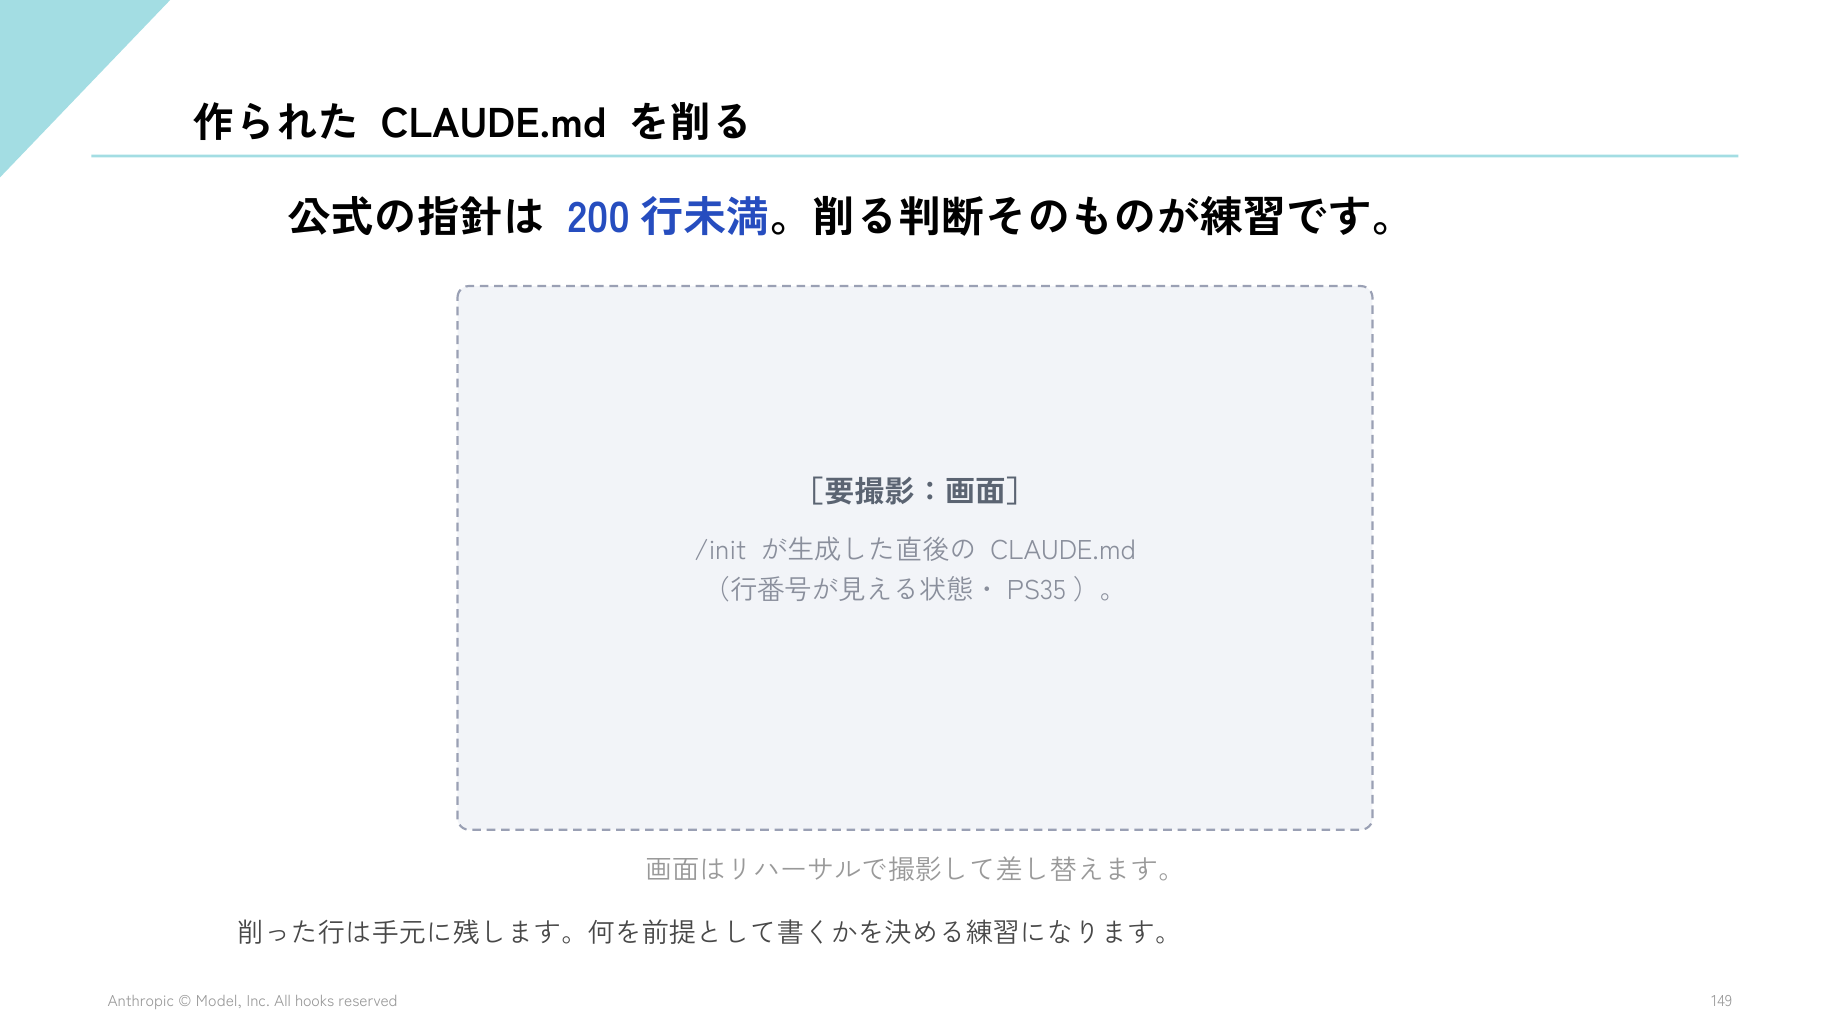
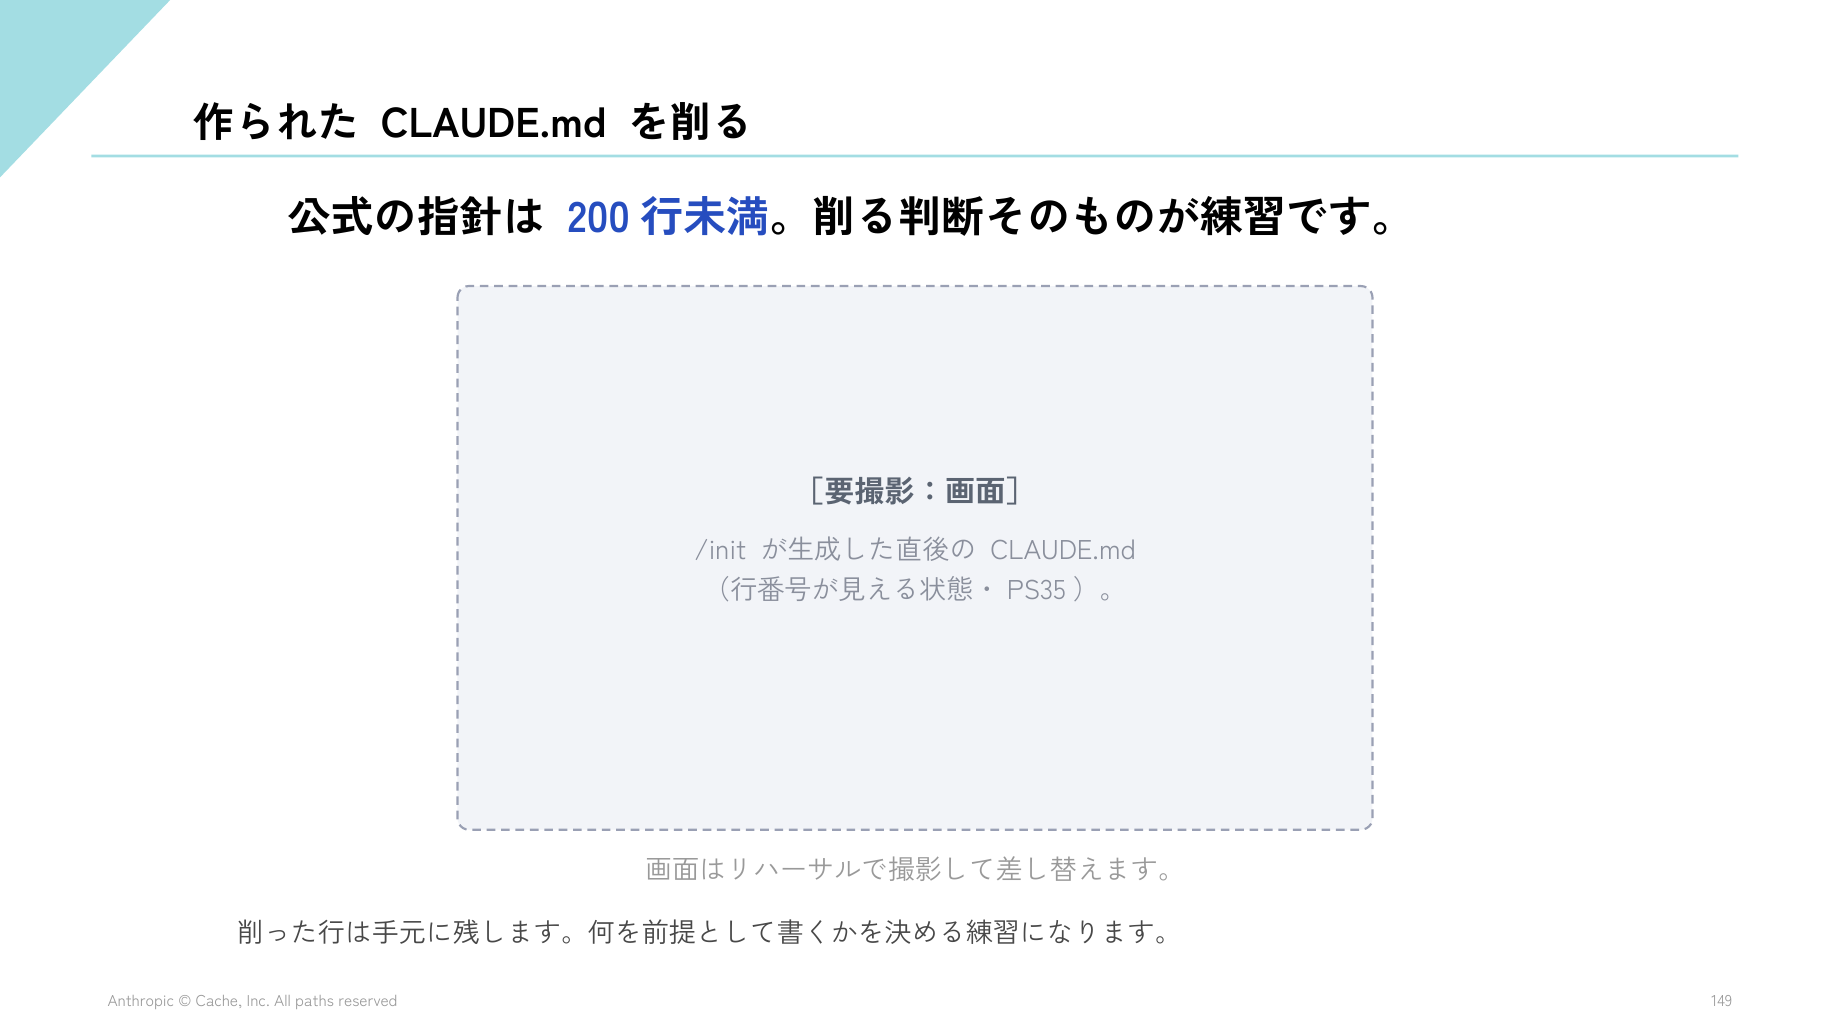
Model: Model -> Cache
hooks: hooks -> paths
